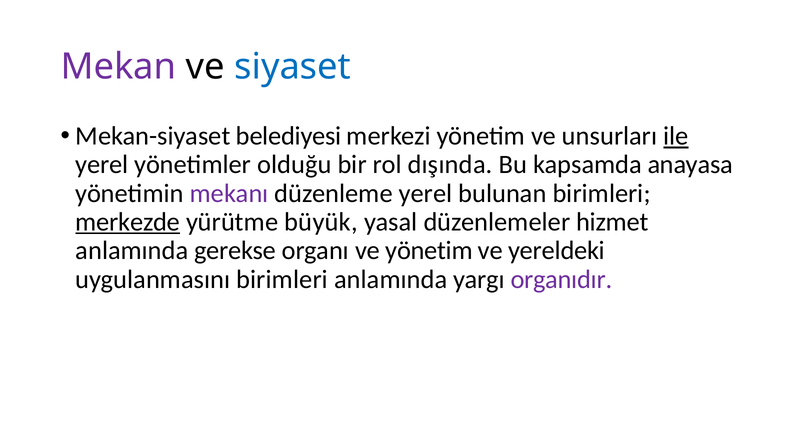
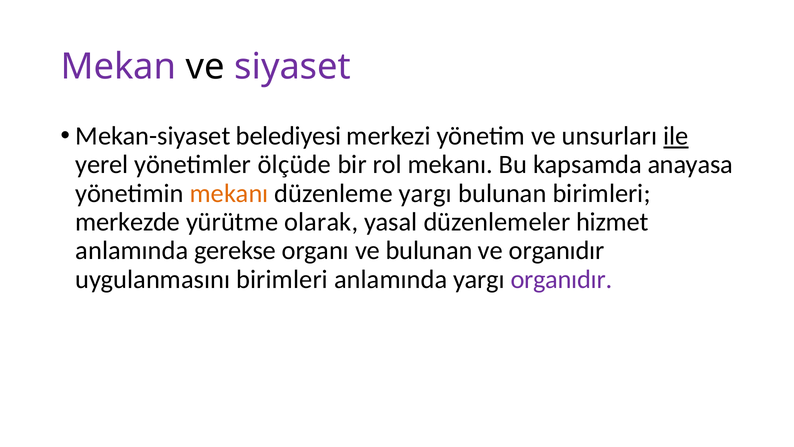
siyaset colour: blue -> purple
olduğu: olduğu -> ölçüde
rol dışında: dışında -> mekanı
mekanı at (229, 193) colour: purple -> orange
düzenleme yerel: yerel -> yargı
merkezde underline: present -> none
büyük: büyük -> olarak
ve yönetim: yönetim -> bulunan
ve yereldeki: yereldeki -> organıdır
